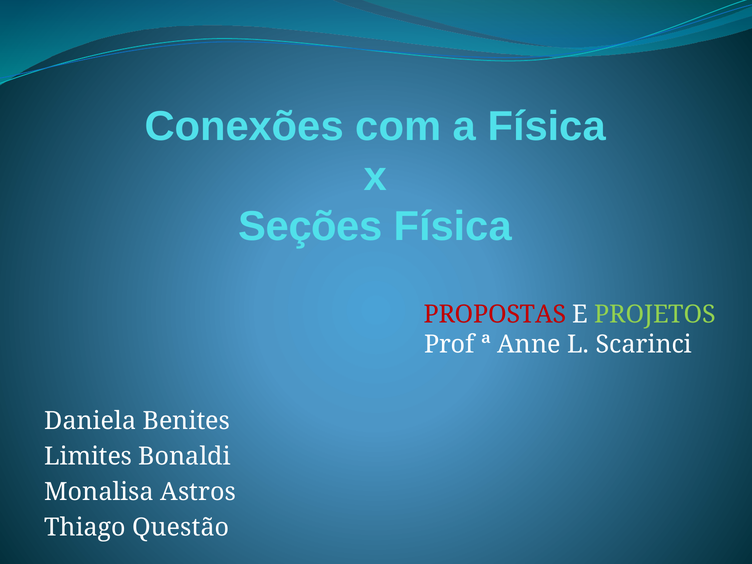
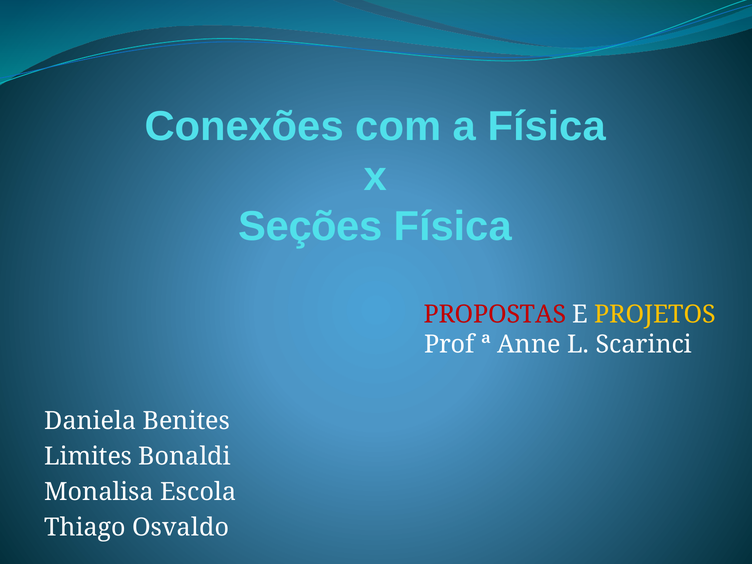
PROJETOS colour: light green -> yellow
Astros: Astros -> Escola
Questão: Questão -> Osvaldo
